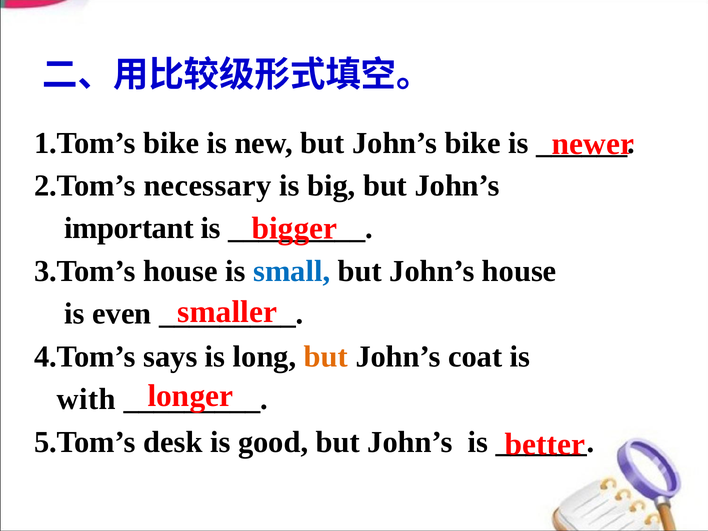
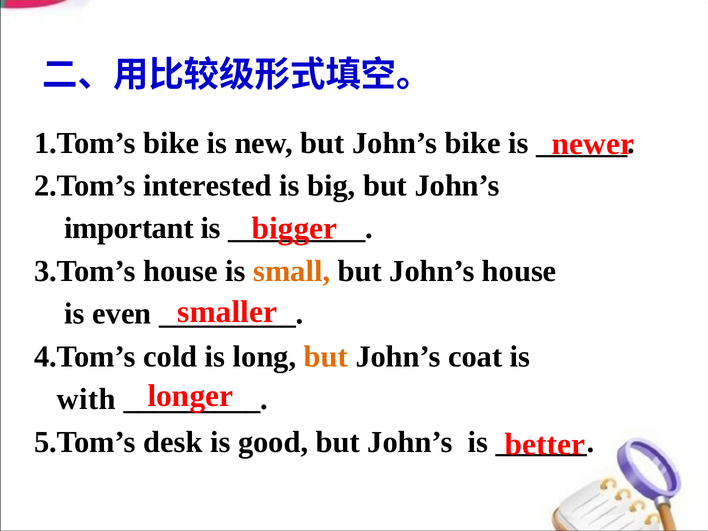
necessary: necessary -> interested
small colour: blue -> orange
says: says -> cold
